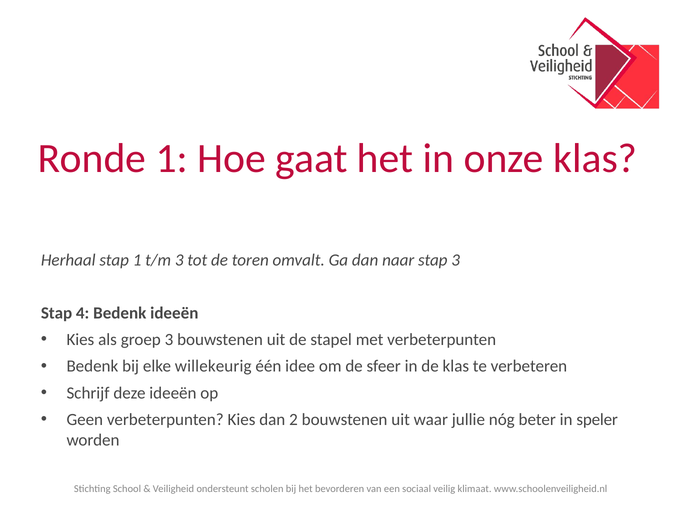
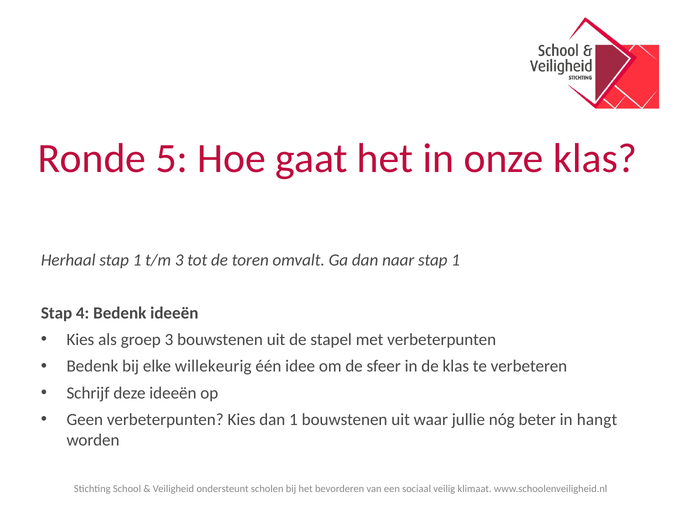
Ronde 1: 1 -> 5
naar stap 3: 3 -> 1
dan 2: 2 -> 1
speler: speler -> hangt
